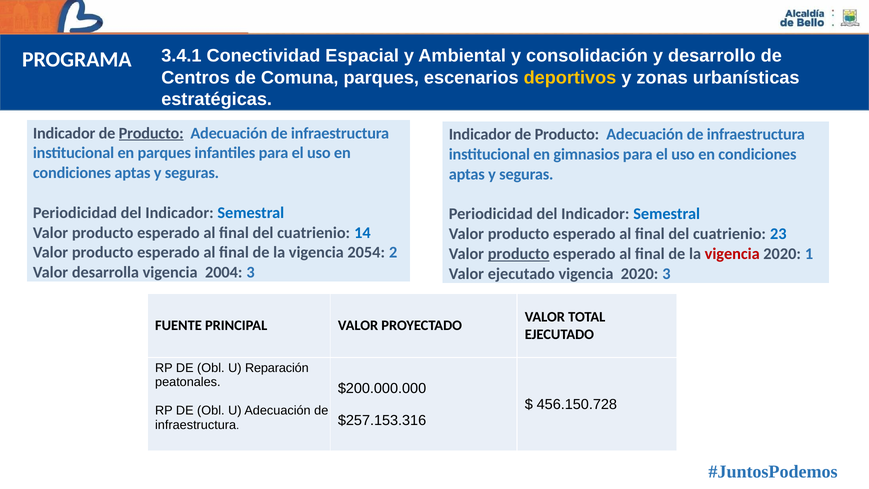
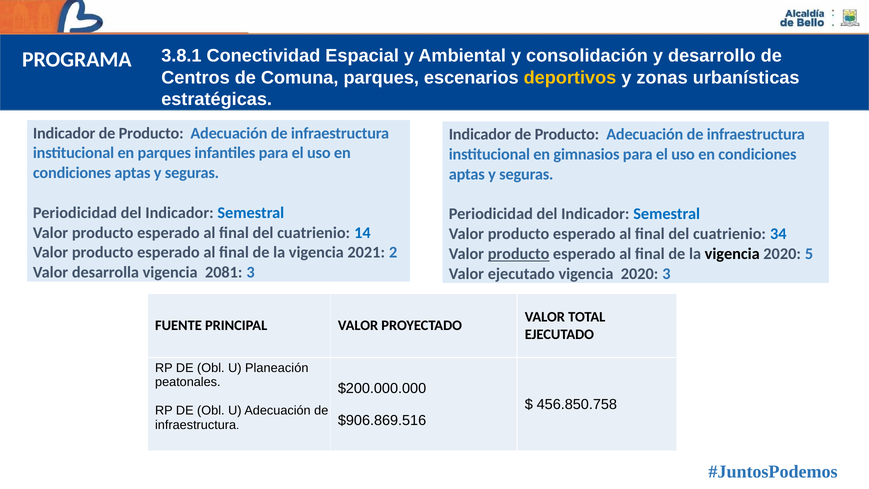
3.4.1: 3.4.1 -> 3.8.1
Producto at (151, 133) underline: present -> none
23: 23 -> 34
2054: 2054 -> 2021
vigencia at (732, 254) colour: red -> black
1: 1 -> 5
2004: 2004 -> 2081
Reparación: Reparación -> Planeación
456.150.728: 456.150.728 -> 456.850.758
$257.153.316: $257.153.316 -> $906.869.516
